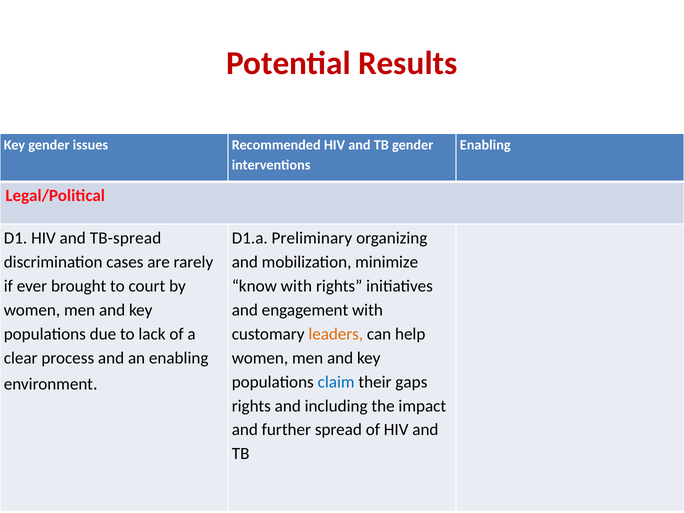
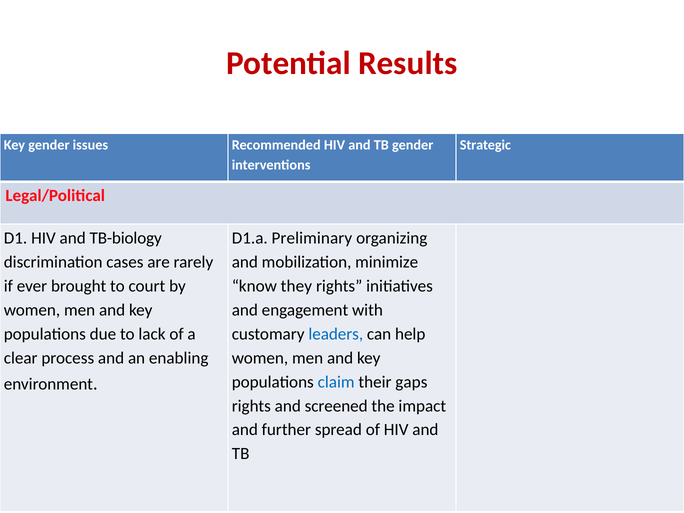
Enabling at (485, 145): Enabling -> Strategic
TB-spread: TB-spread -> TB-biology
know with: with -> they
leaders colour: orange -> blue
including: including -> screened
